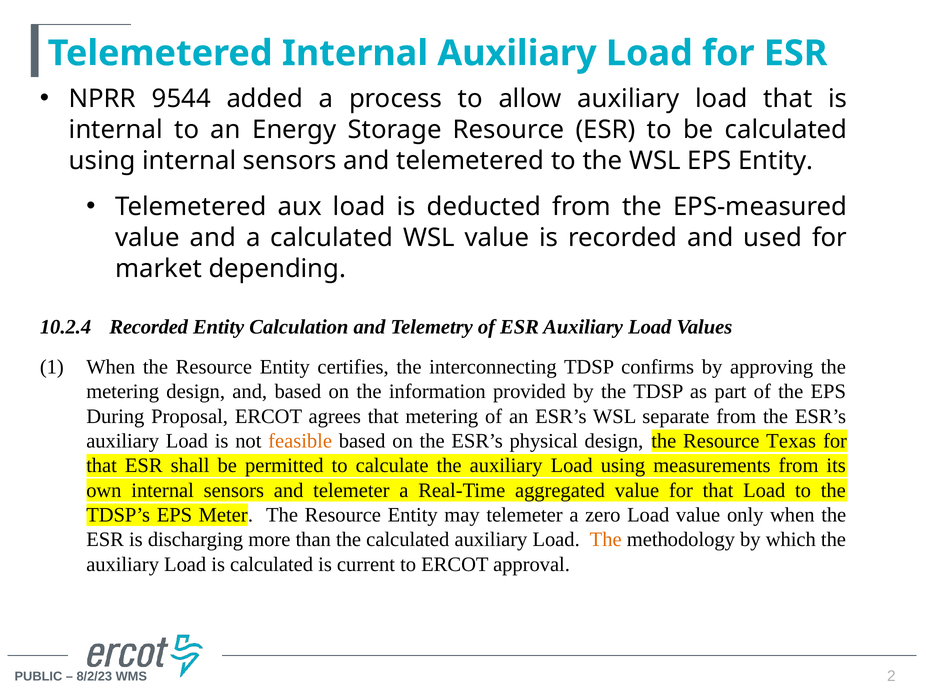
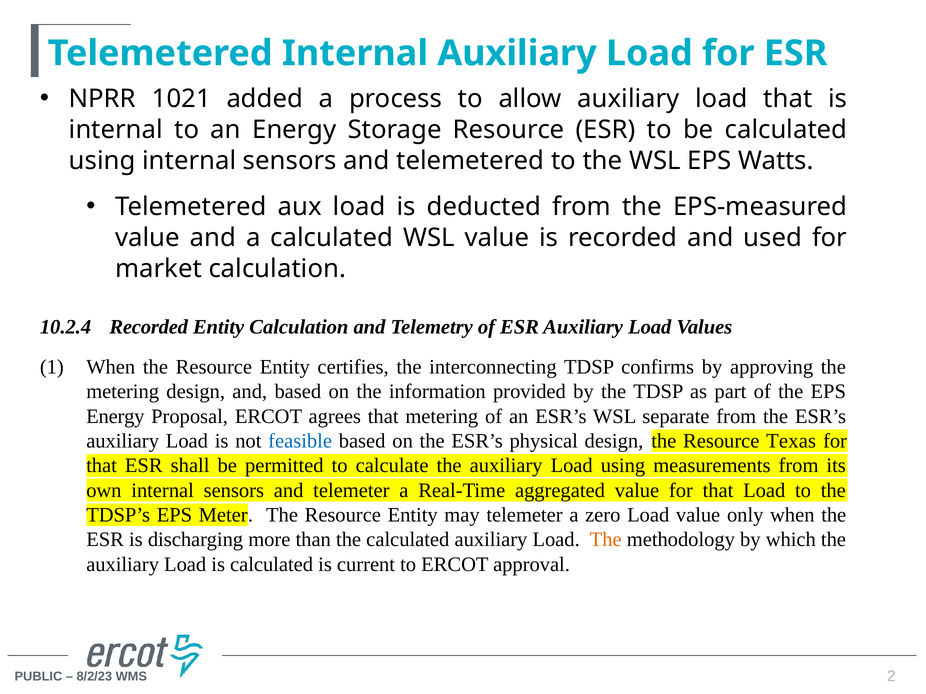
9544: 9544 -> 1021
EPS Entity: Entity -> Watts
market depending: depending -> calculation
During at (115, 417): During -> Energy
feasible colour: orange -> blue
